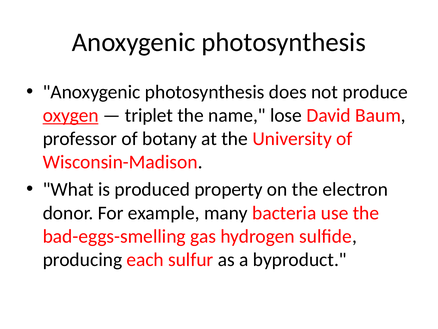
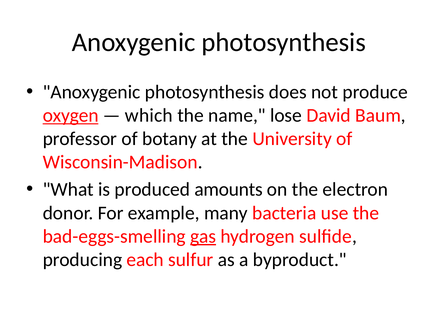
triplet: triplet -> which
property: property -> amounts
gas underline: none -> present
